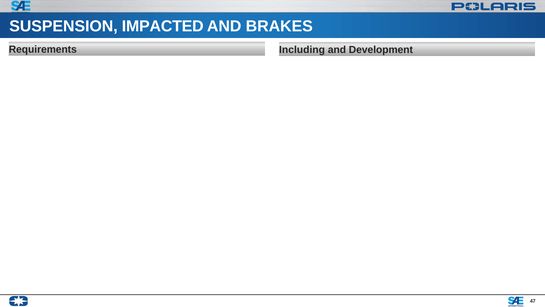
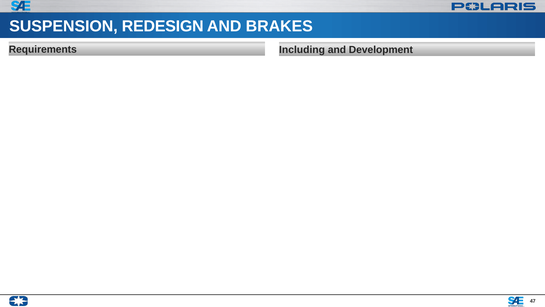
IMPACTED: IMPACTED -> REDESIGN
